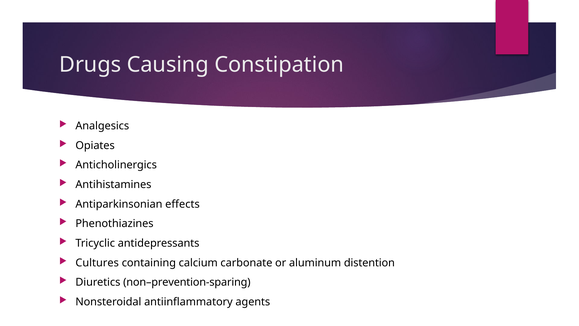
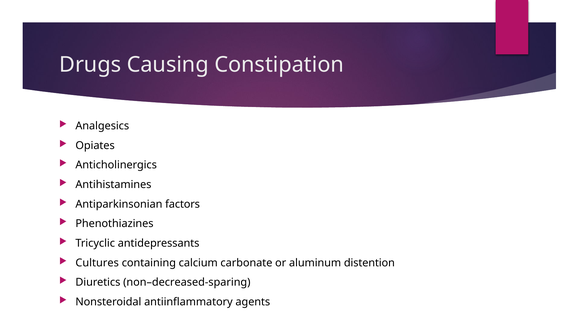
effects: effects -> factors
non–prevention-sparing: non–prevention-sparing -> non–decreased-sparing
